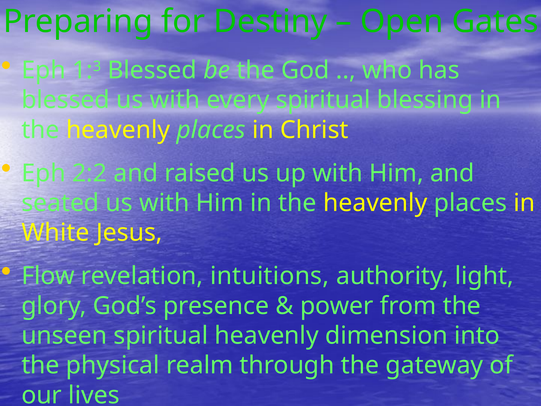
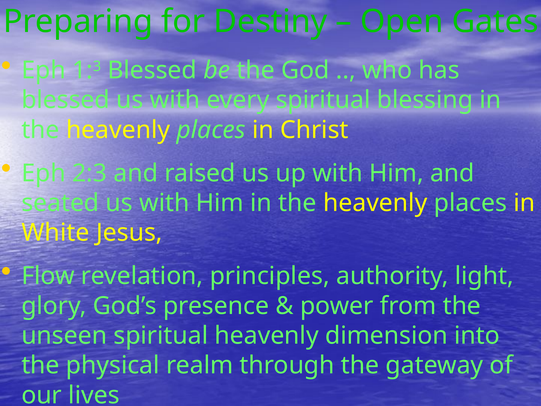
2:2: 2:2 -> 2:3
intuitions: intuitions -> principles
